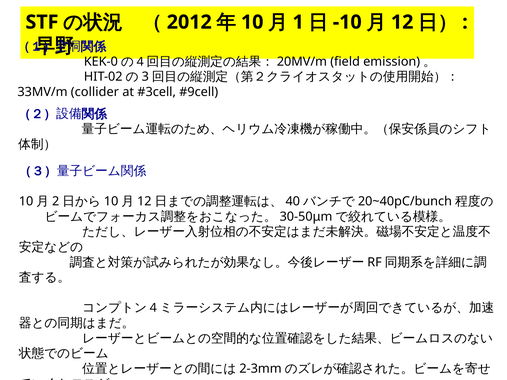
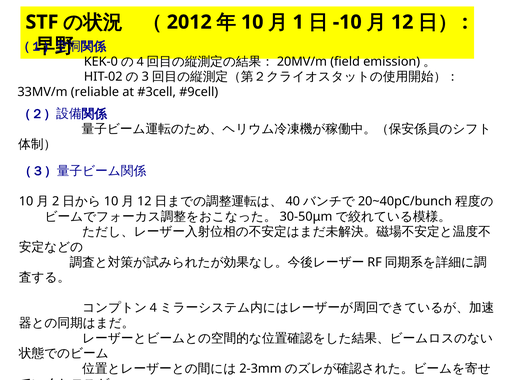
collider: collider -> reliable
